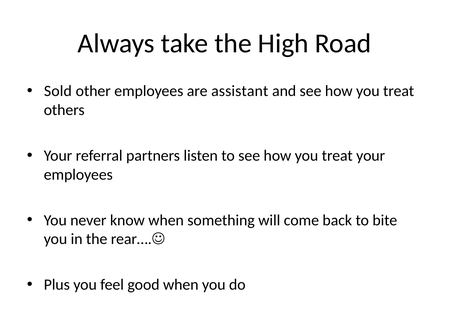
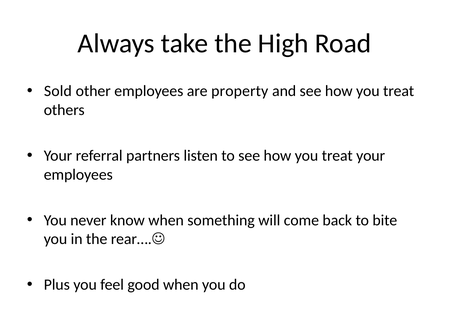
assistant: assistant -> property
